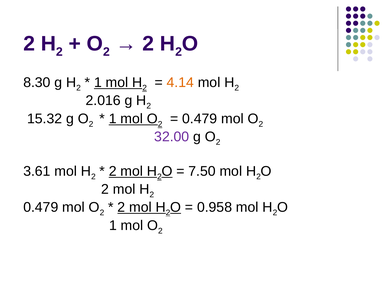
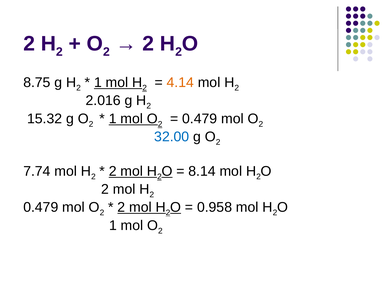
8.30: 8.30 -> 8.75
32.00 colour: purple -> blue
3.61: 3.61 -> 7.74
7.50: 7.50 -> 8.14
